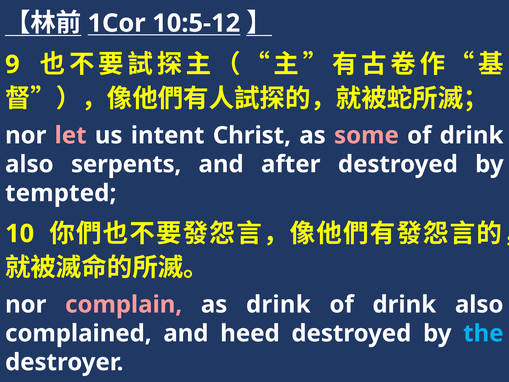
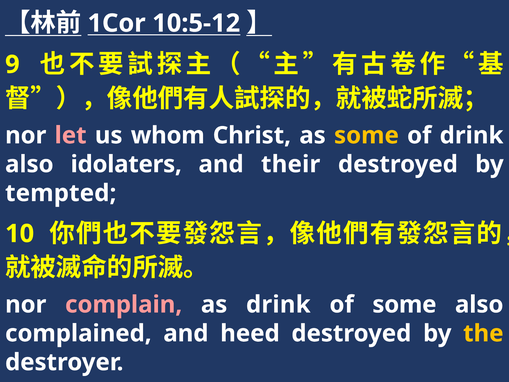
intent: intent -> whom
some at (366, 135) colour: pink -> yellow
serpents: serpents -> idolaters
after: after -> their
drink at (404, 304): drink -> some
the colour: light blue -> yellow
